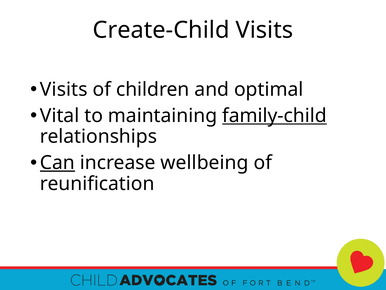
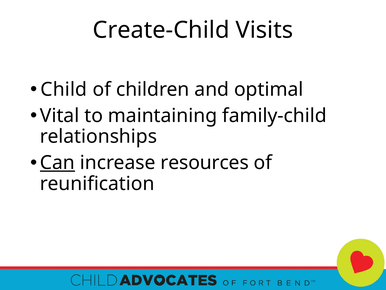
Visits at (64, 89): Visits -> Child
family-child underline: present -> none
wellbeing: wellbeing -> resources
